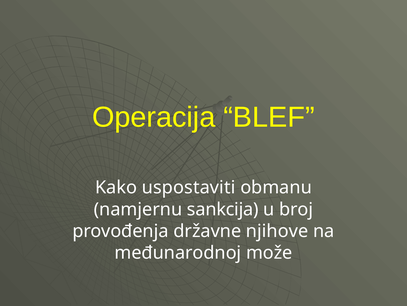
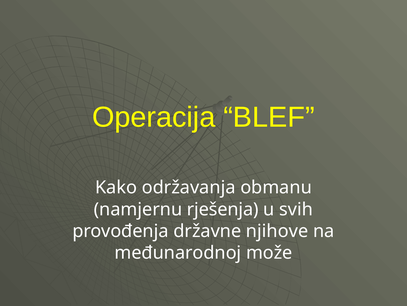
uspostaviti: uspostaviti -> održavanja
sankcija: sankcija -> rješenja
broj: broj -> svih
